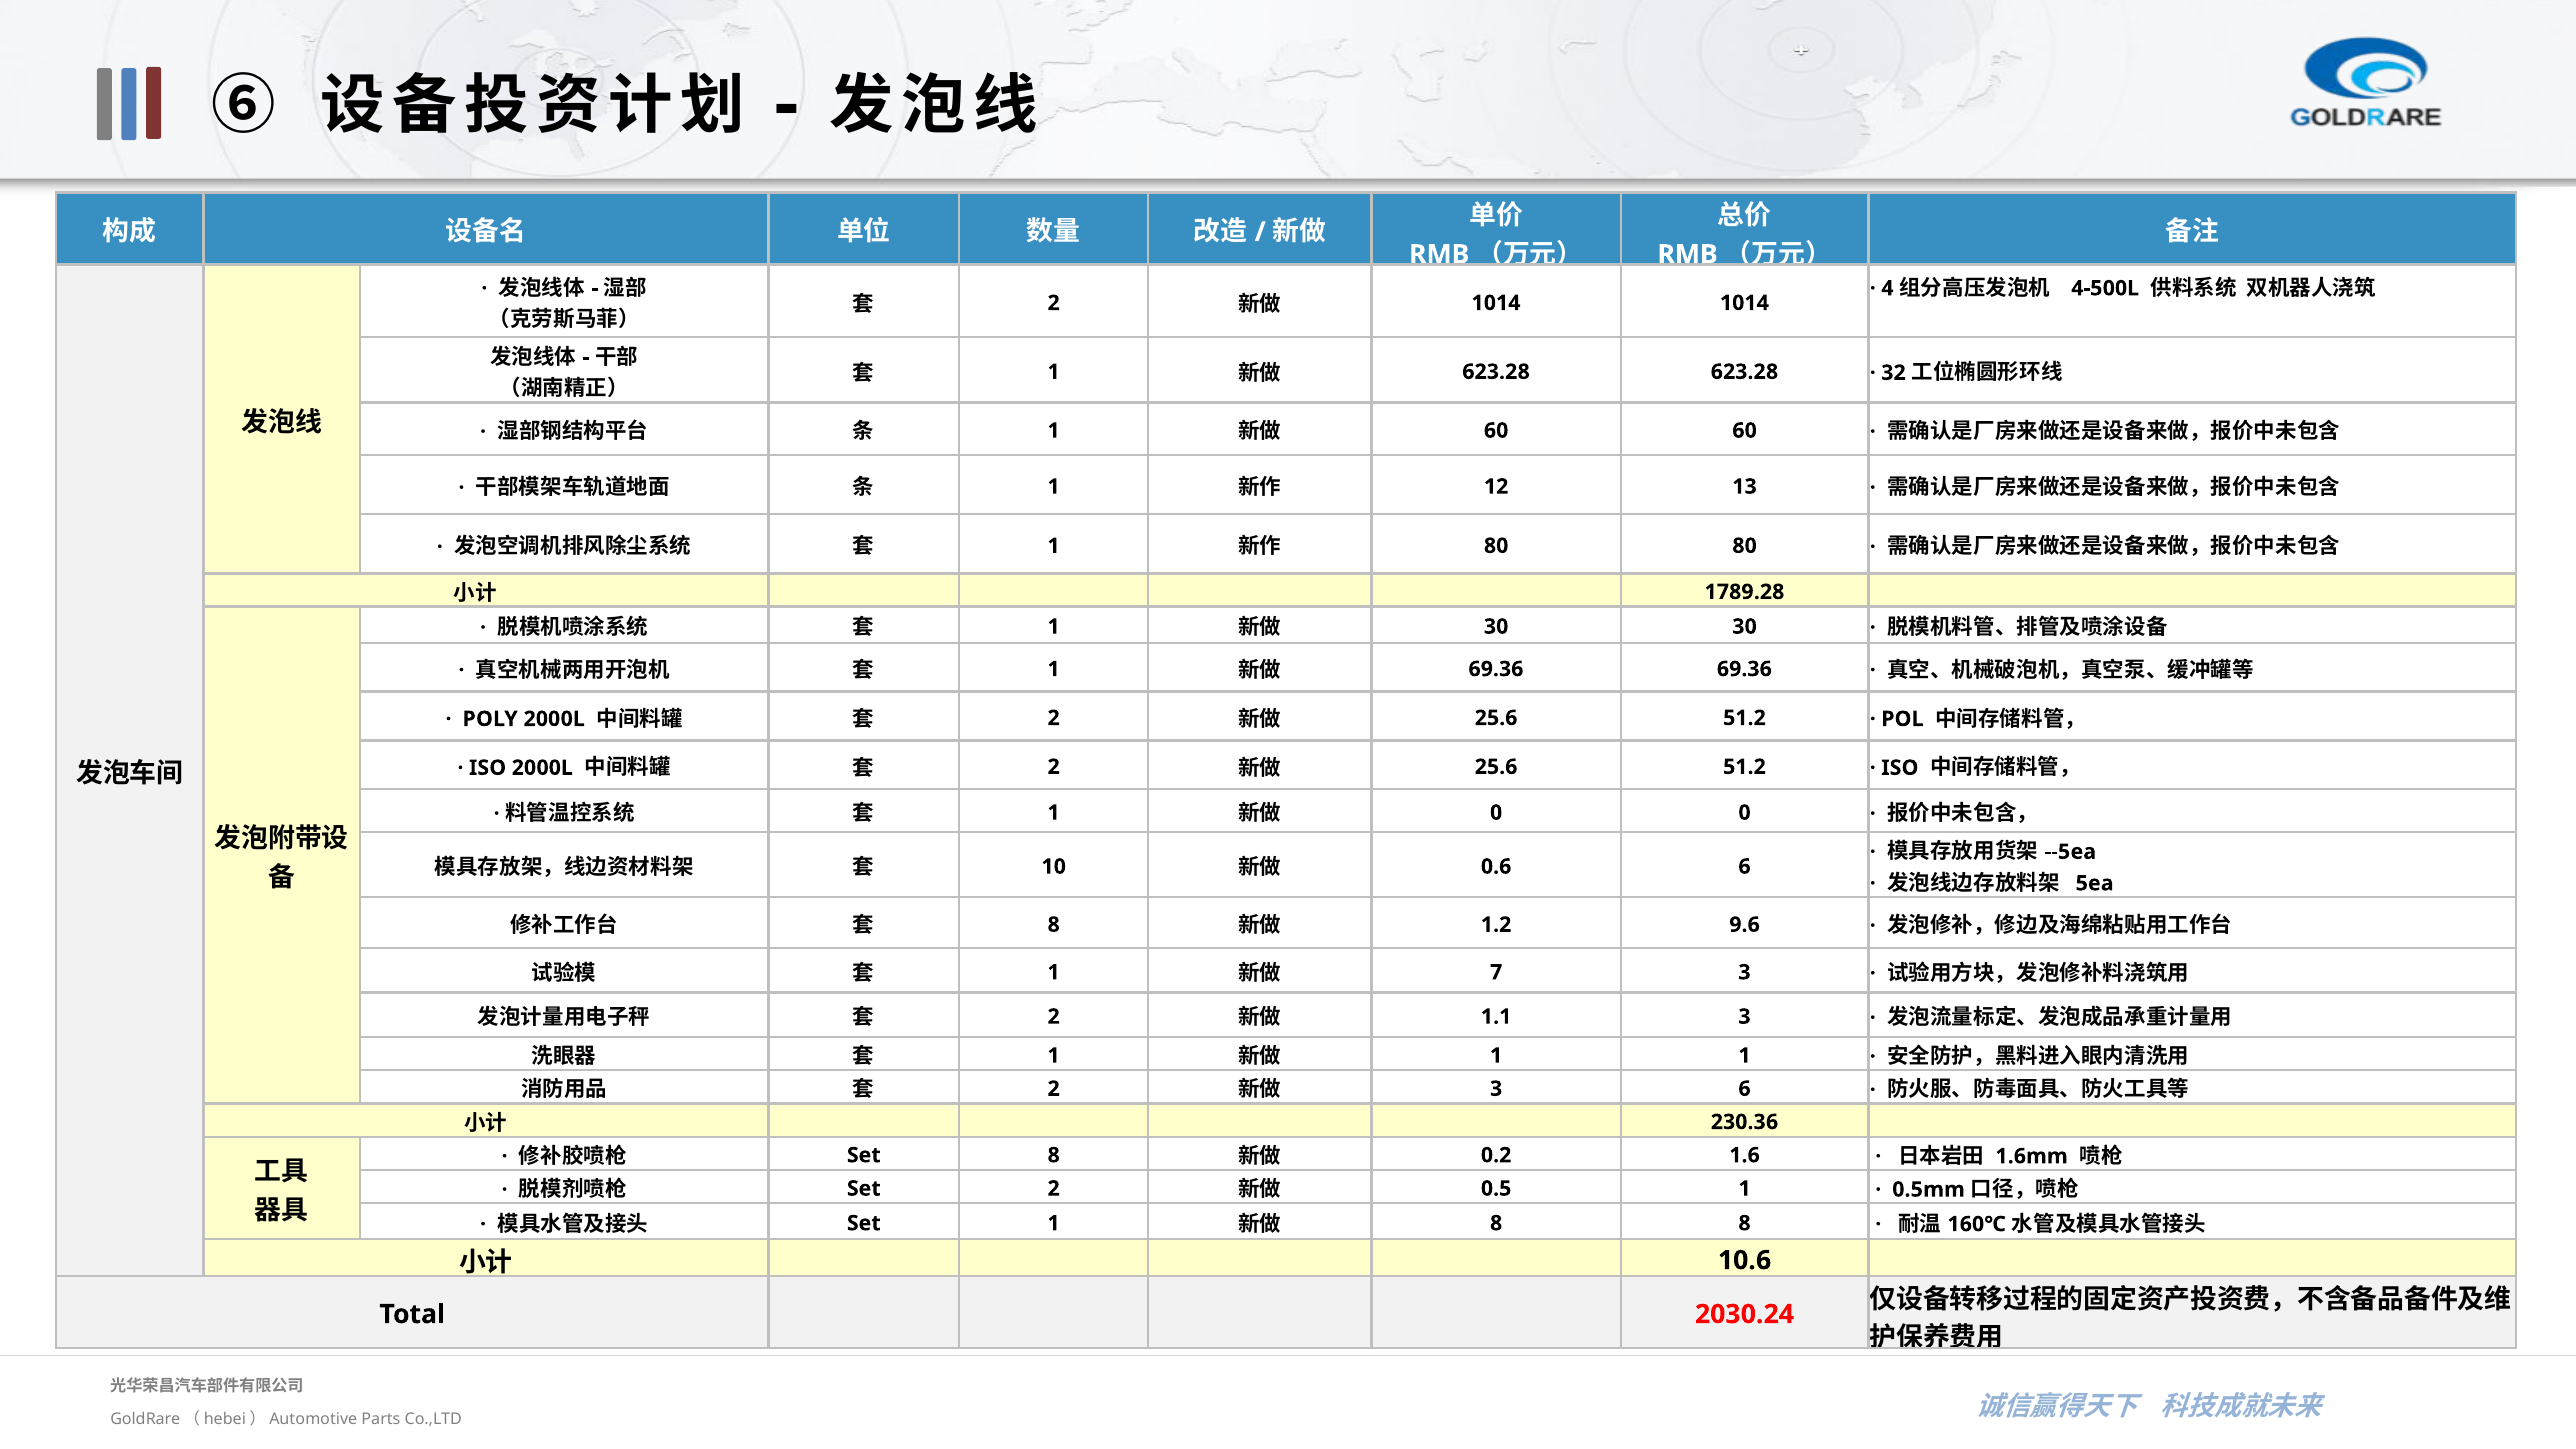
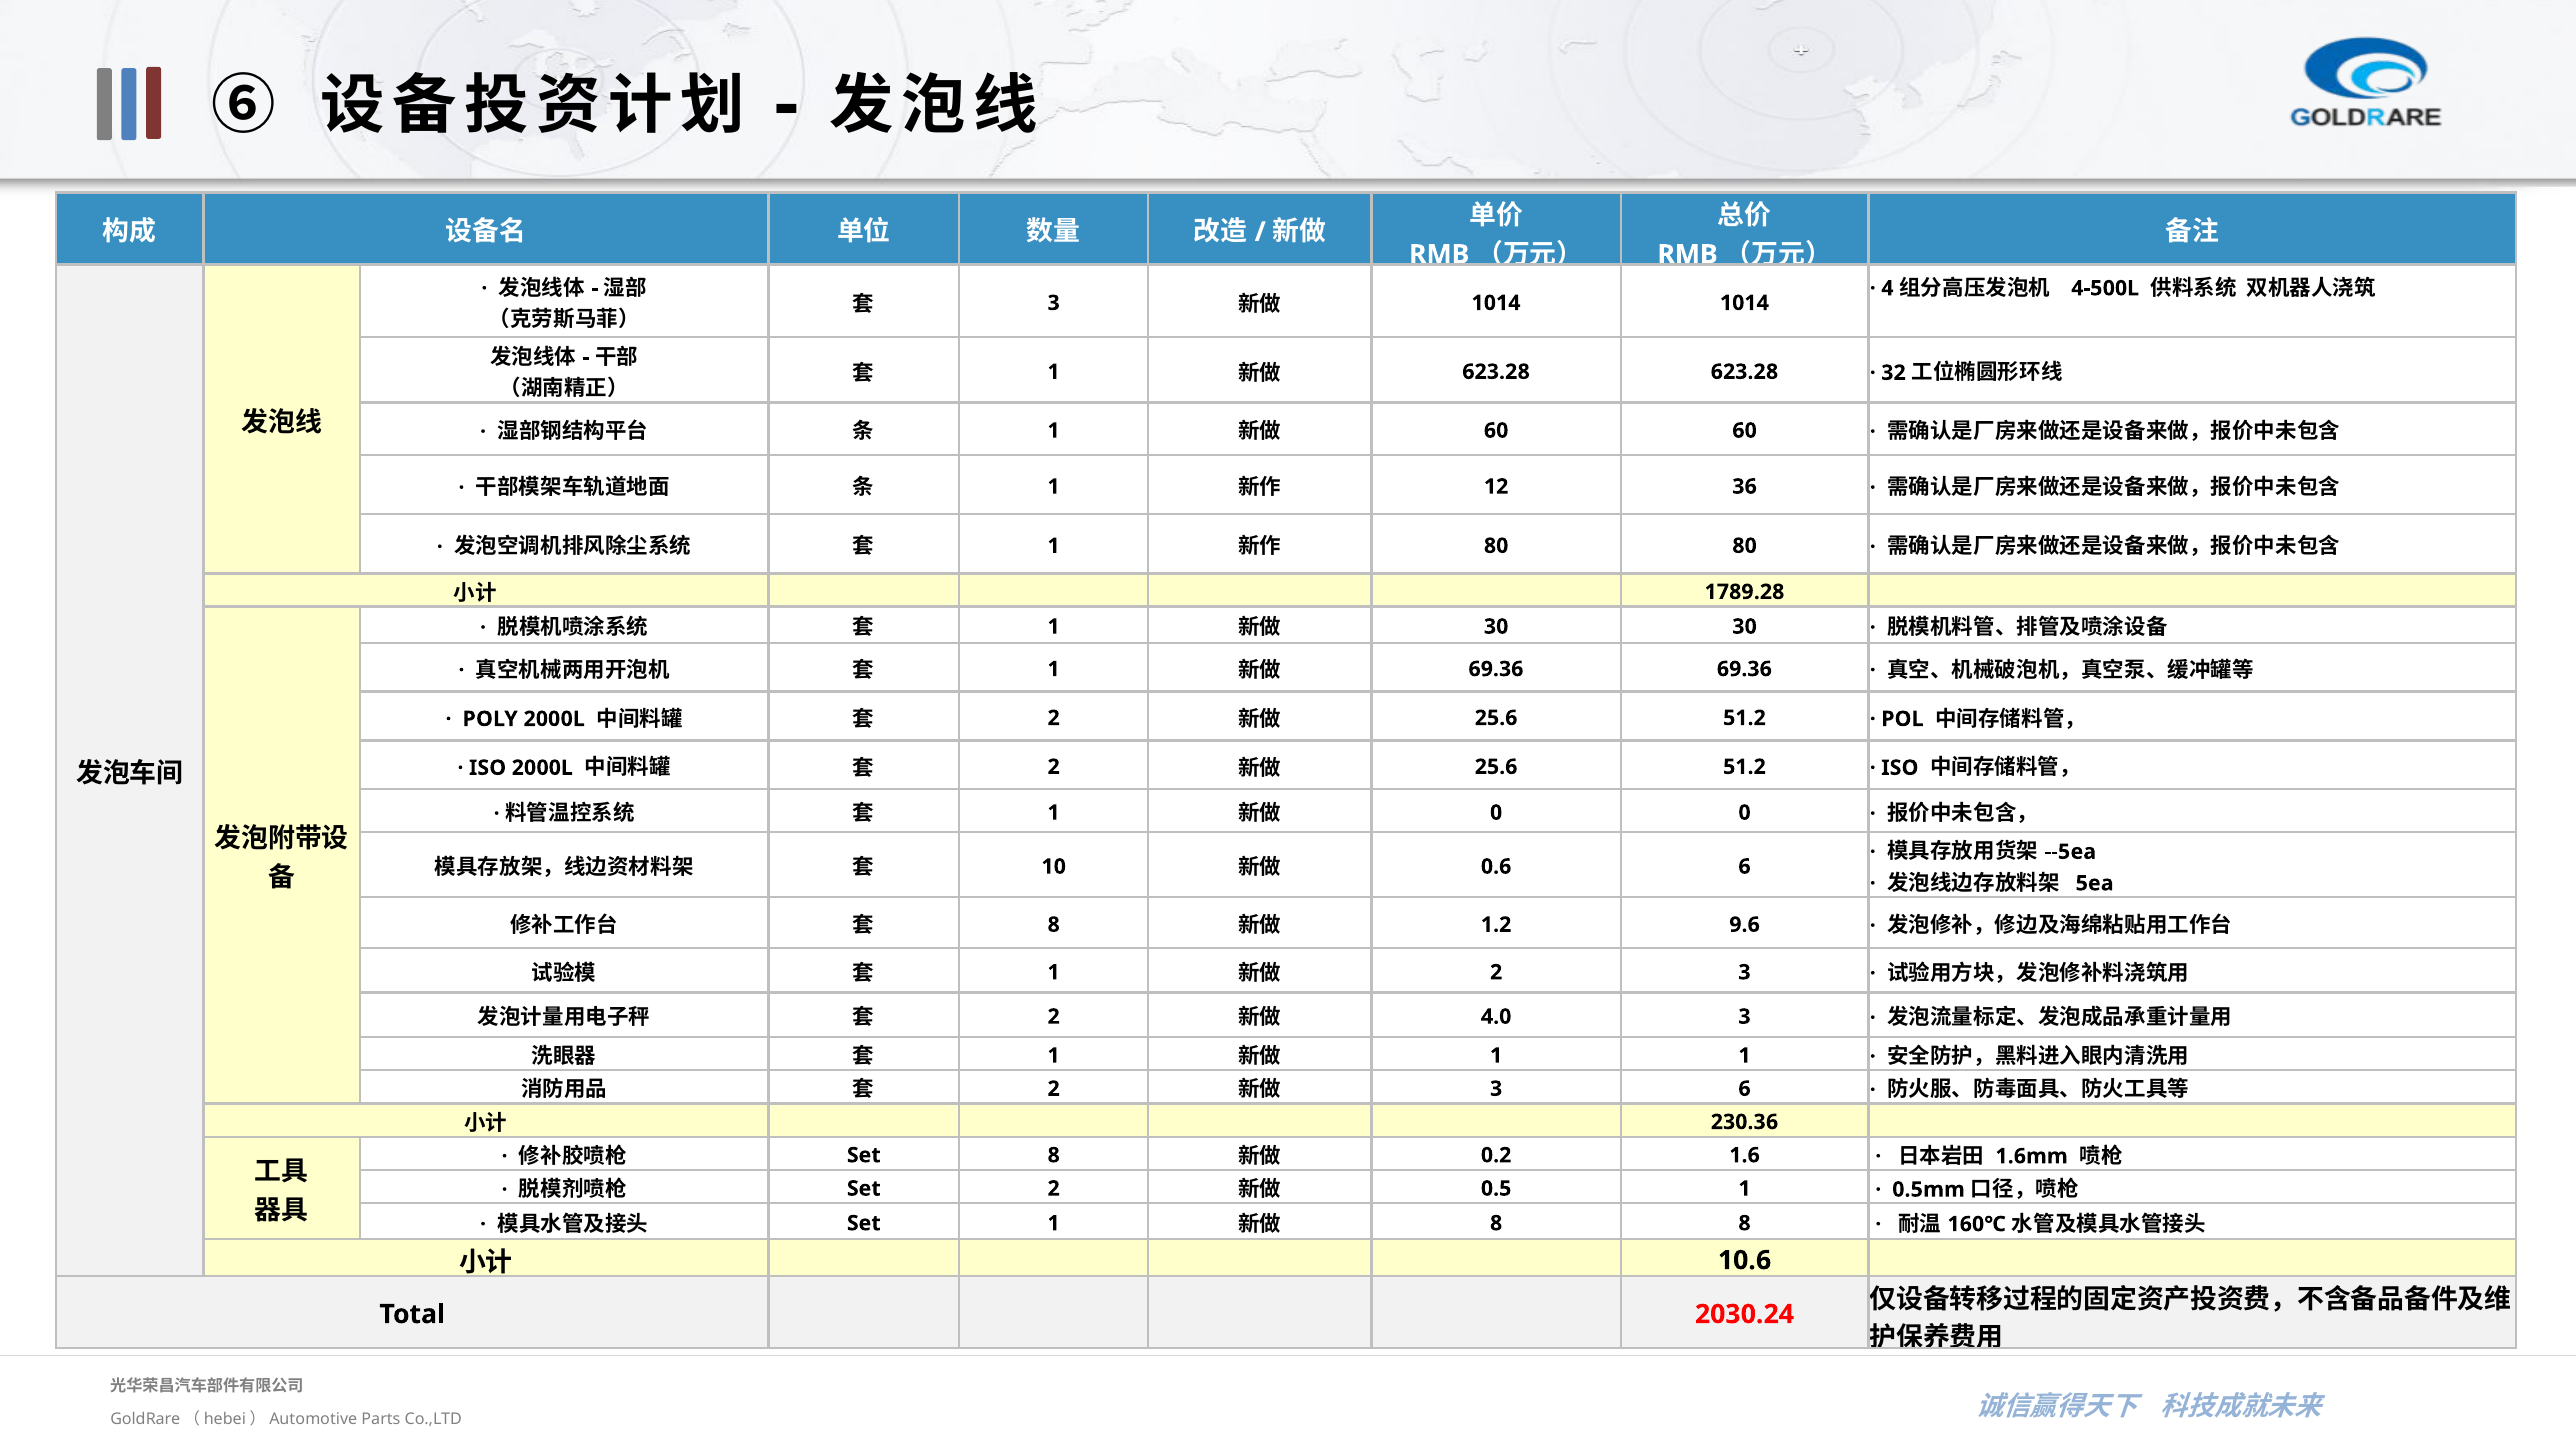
2 at (1054, 303): 2 -> 3
13: 13 -> 36
7 at (1496, 972): 7 -> 2
1.1: 1.1 -> 4.0
